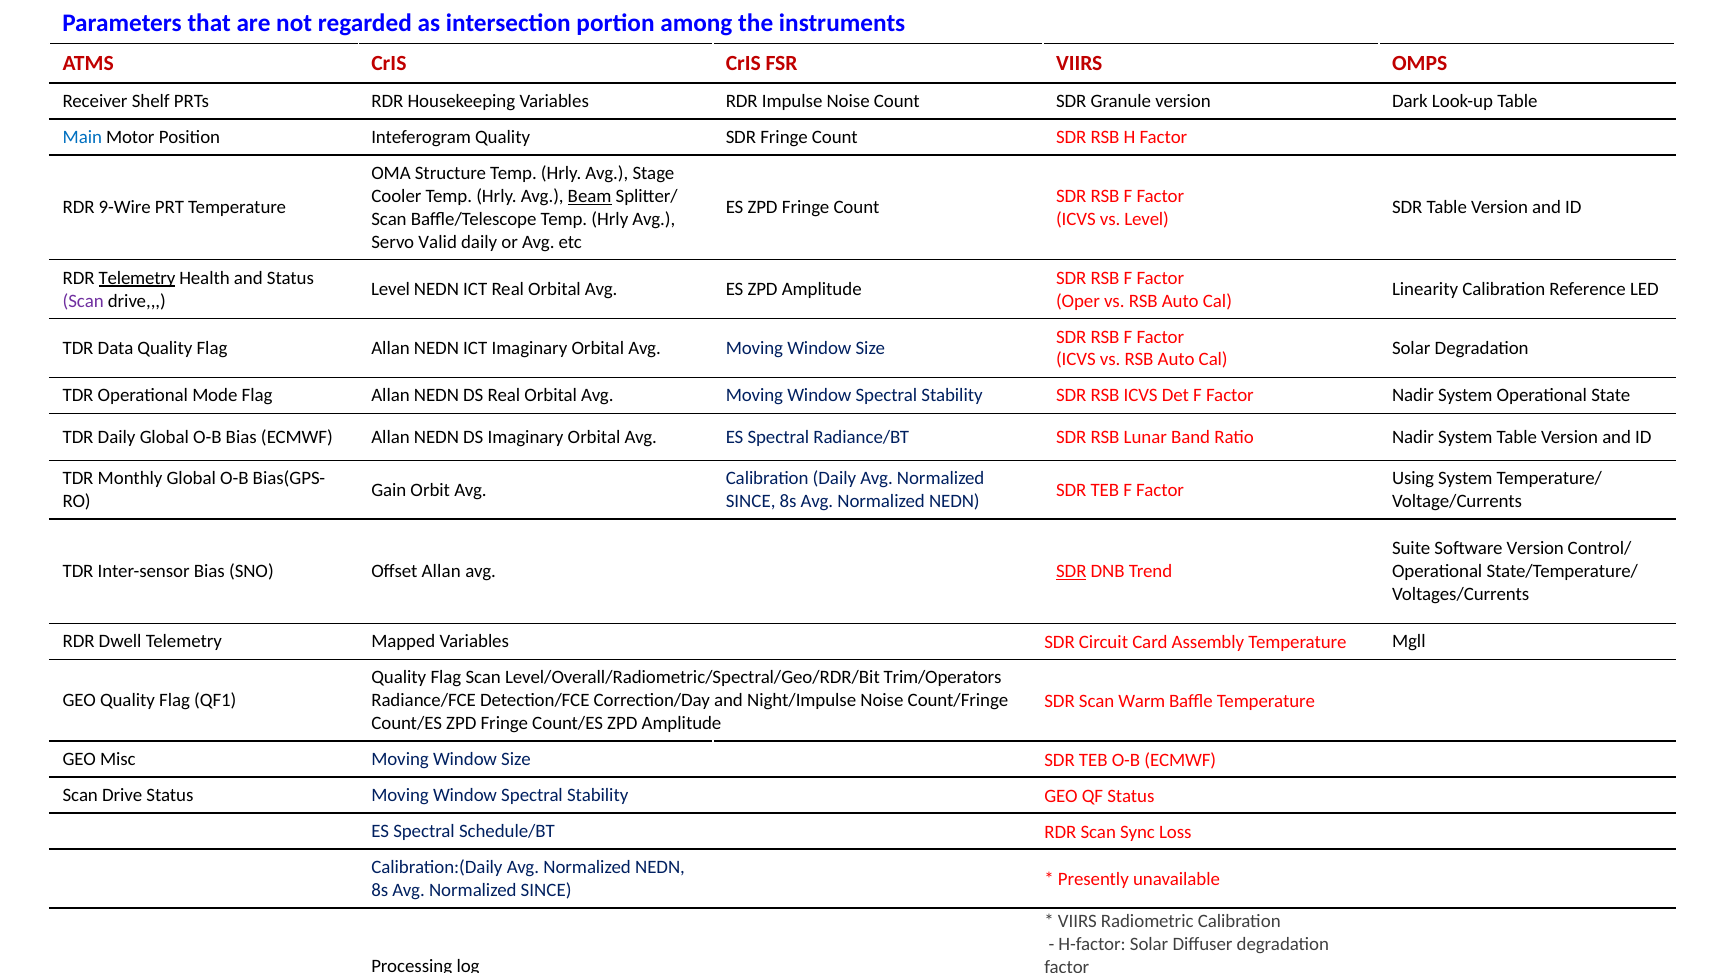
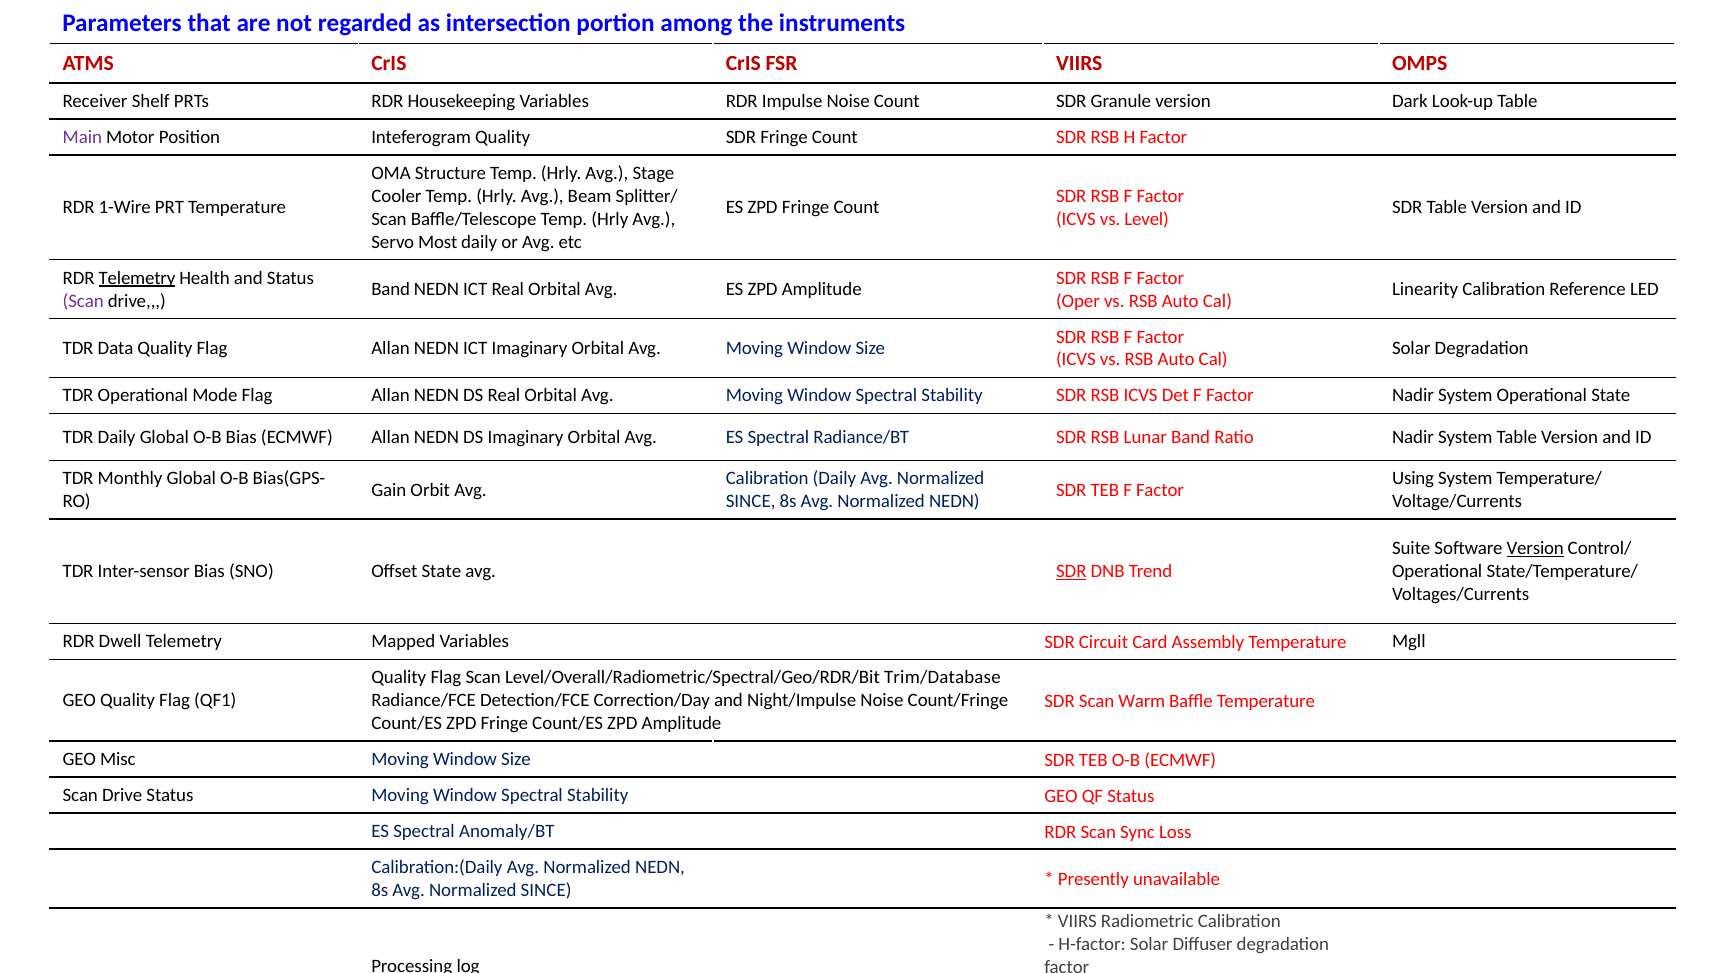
Main colour: blue -> purple
Beam underline: present -> none
9-Wire: 9-Wire -> 1-Wire
Valid: Valid -> Most
Level at (391, 290): Level -> Band
Version at (1535, 549) underline: none -> present
Offset Allan: Allan -> State
Trim/Operators: Trim/Operators -> Trim/Database
Schedule/BT: Schedule/BT -> Anomaly/BT
